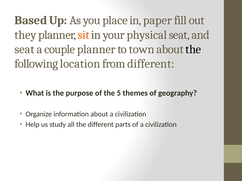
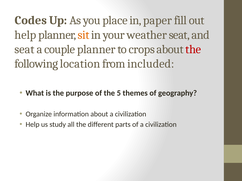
Based: Based -> Codes
they at (25, 35): they -> help
physical: physical -> weather
town: town -> crops
the at (193, 49) colour: black -> red
from different: different -> included
